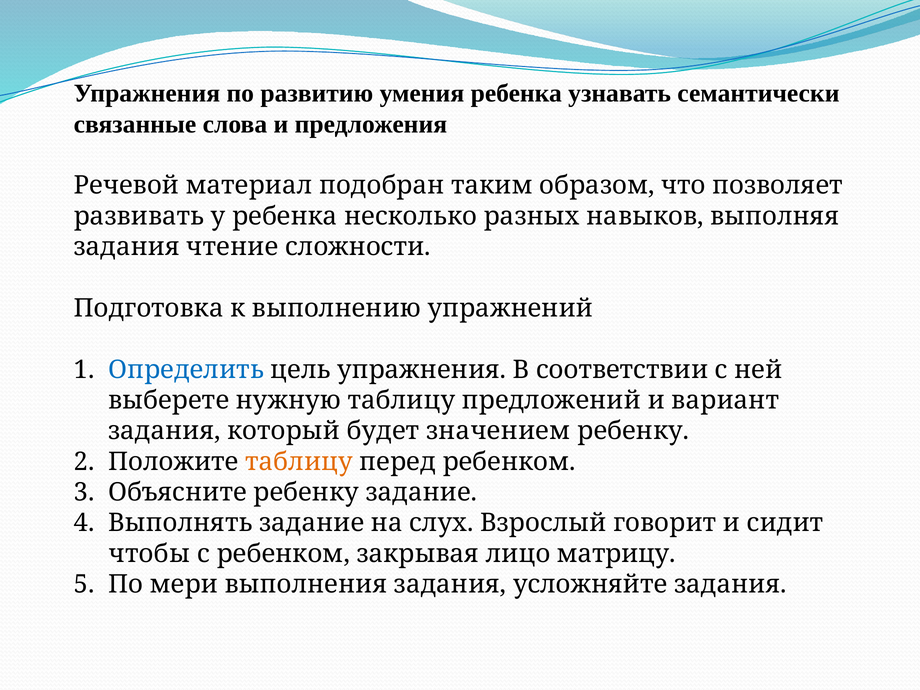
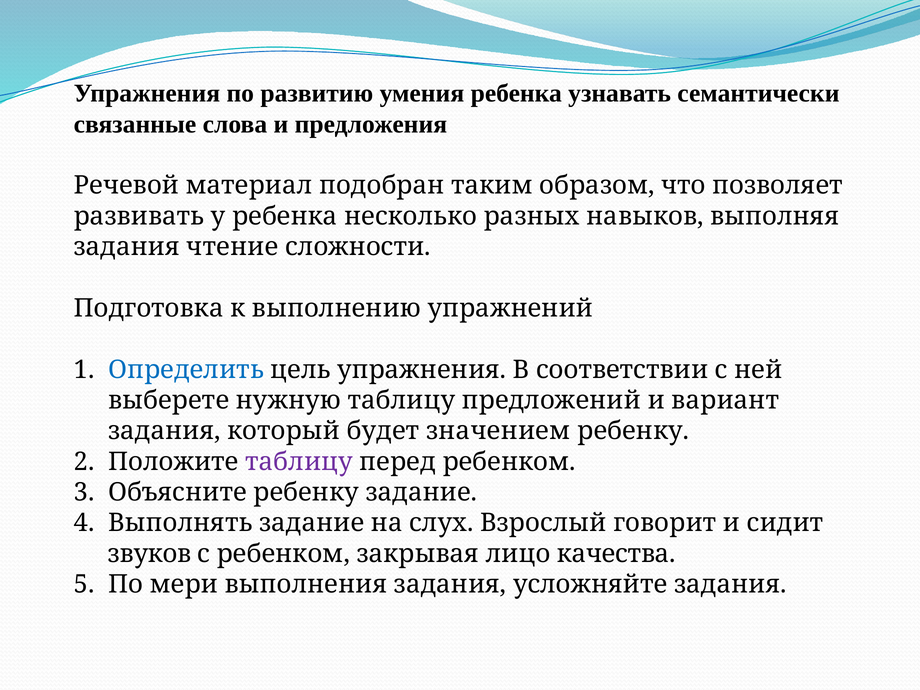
таблицу at (299, 462) colour: orange -> purple
чтобы: чтобы -> звуков
матрицу: матрицу -> качества
